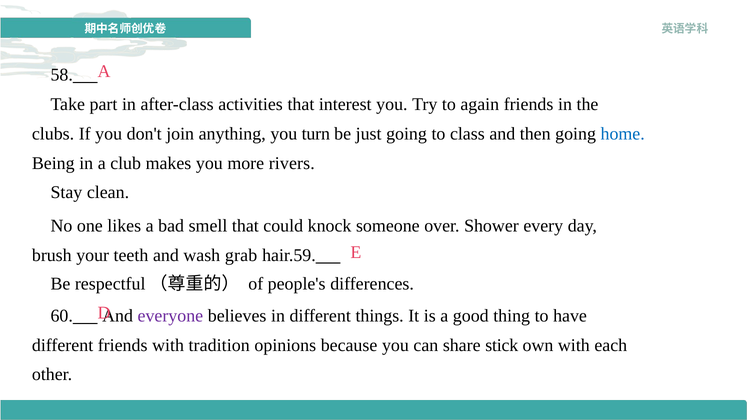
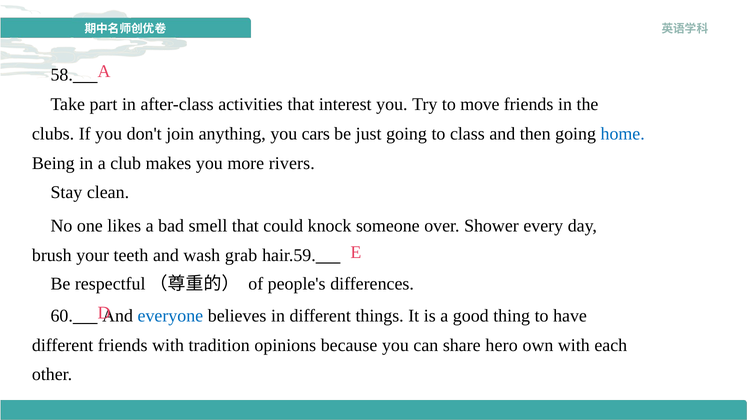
again: again -> move
turn: turn -> cars
everyone colour: purple -> blue
stick: stick -> hero
